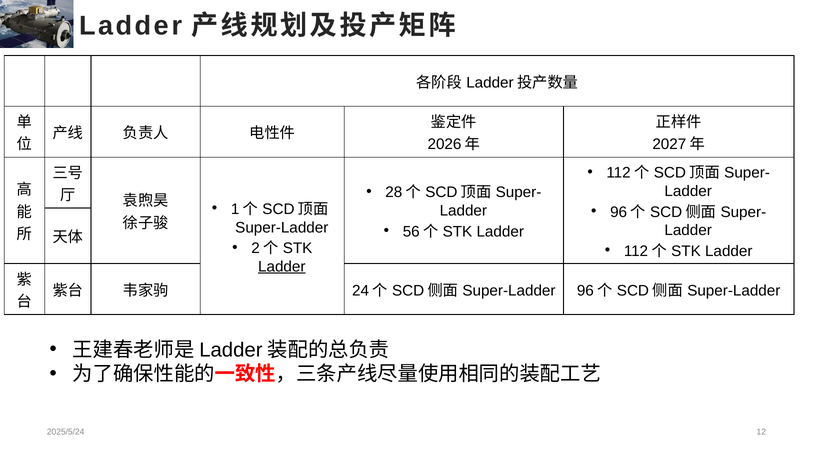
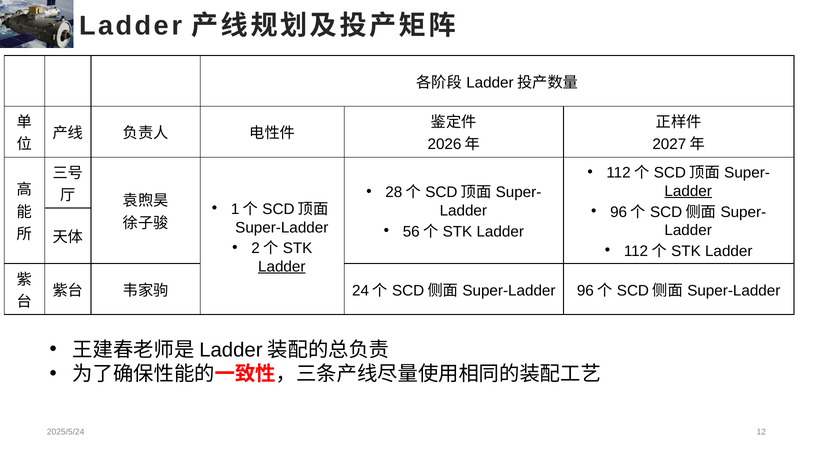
Ladder at (688, 191) underline: none -> present
